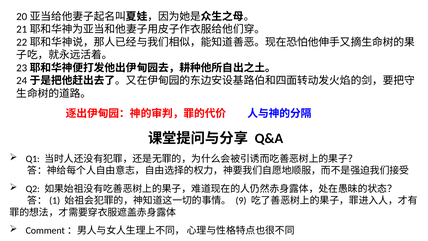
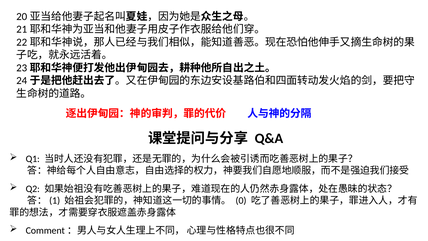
9: 9 -> 0
